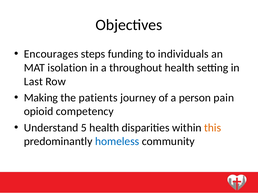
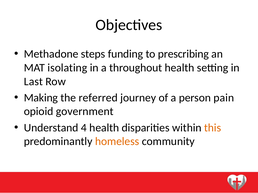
Encourages: Encourages -> Methadone
individuals: individuals -> prescribing
isolation: isolation -> isolating
patients: patients -> referred
competency: competency -> government
5: 5 -> 4
homeless colour: blue -> orange
